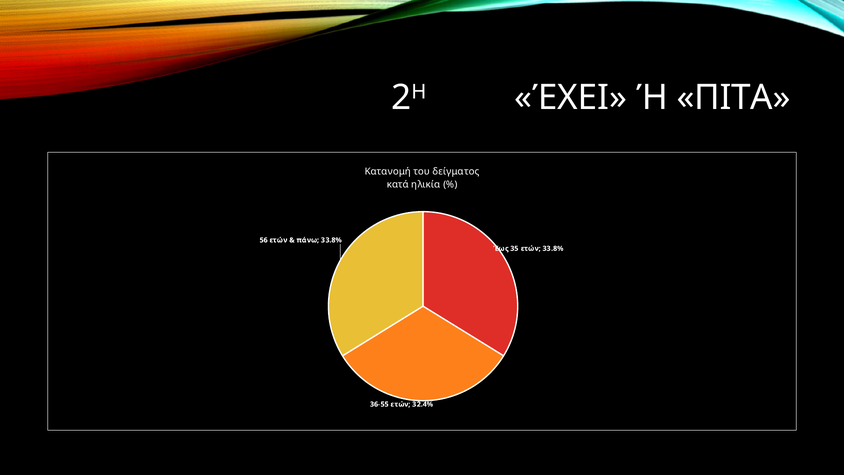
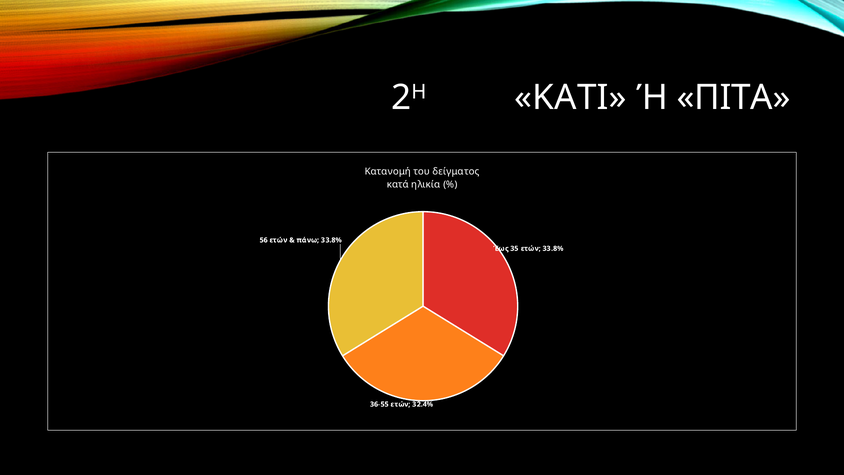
ΈΧΕΙ: ΈΧΕΙ -> ΚΑΤΙ
